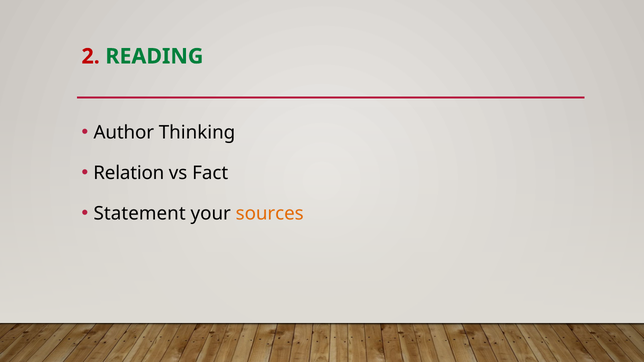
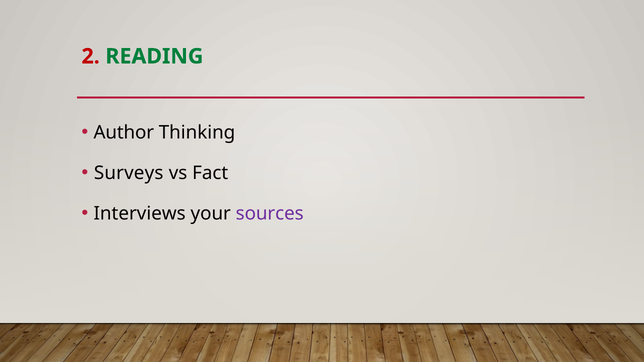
Relation: Relation -> Surveys
Statement: Statement -> Interviews
sources colour: orange -> purple
